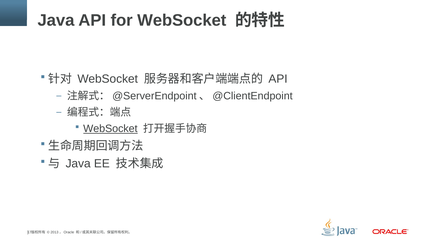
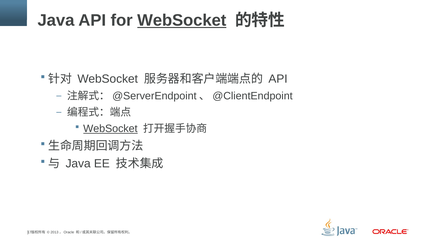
WebSocket at (182, 20) underline: none -> present
